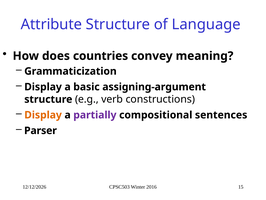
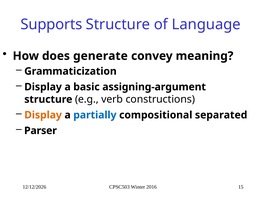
Attribute: Attribute -> Supports
countries: countries -> generate
partially colour: purple -> blue
sentences: sentences -> separated
